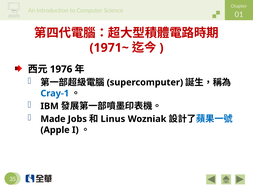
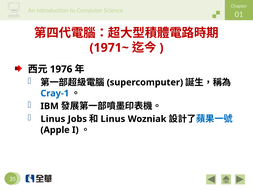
Made at (53, 119): Made -> Linus
